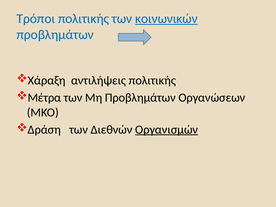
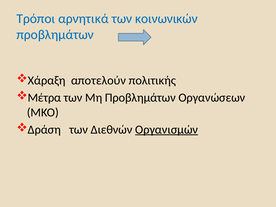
Τρόποι πολιτικής: πολιτικής -> αρνητικά
κοινωνικών underline: present -> none
αντιλήψεις: αντιλήψεις -> αποτελούν
